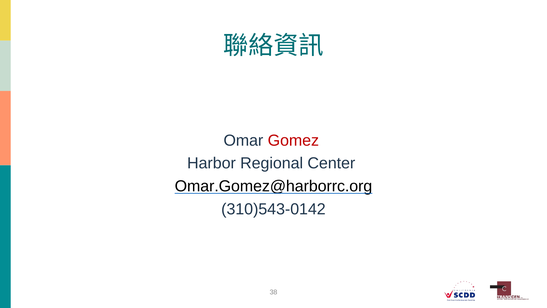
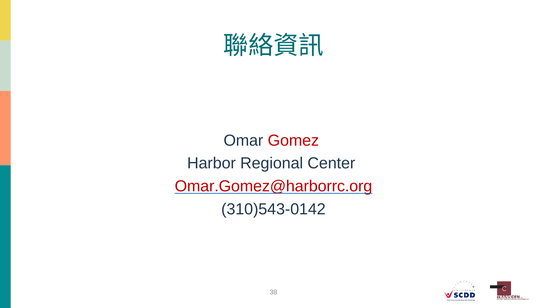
Omar.Gomez@harborrc.org colour: black -> red
